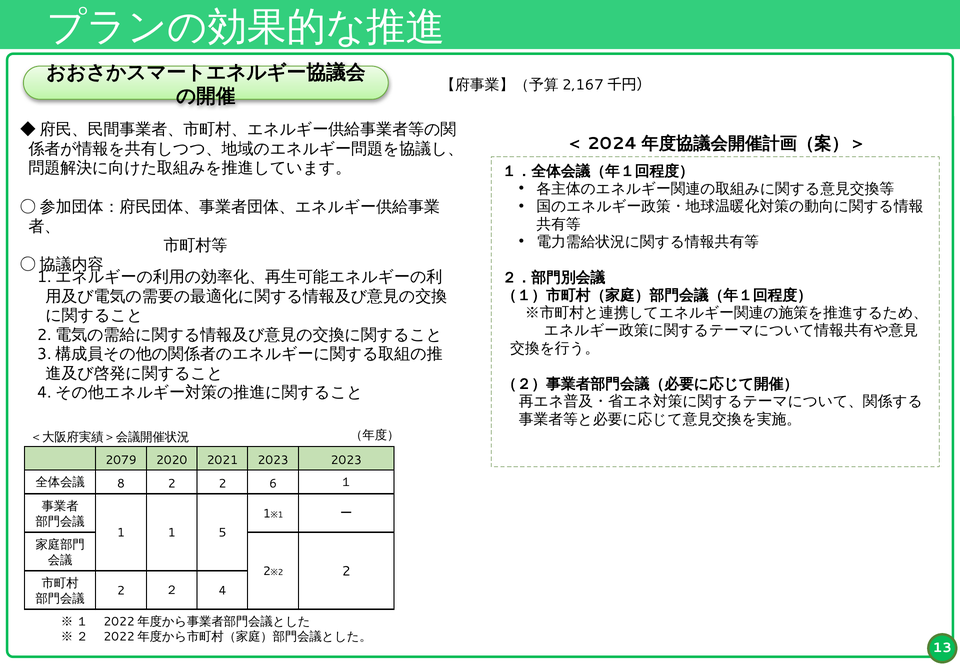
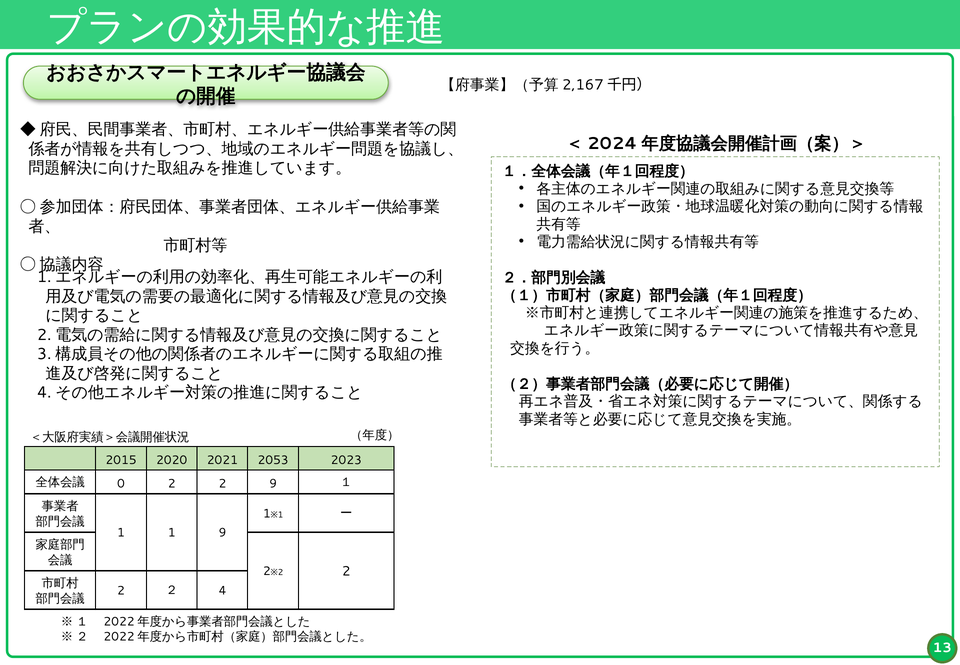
2079: 2079 -> 2015
2021 2023: 2023 -> 2053
8: 8 -> 0
2 6: 6 -> 9
1 5: 5 -> 9
